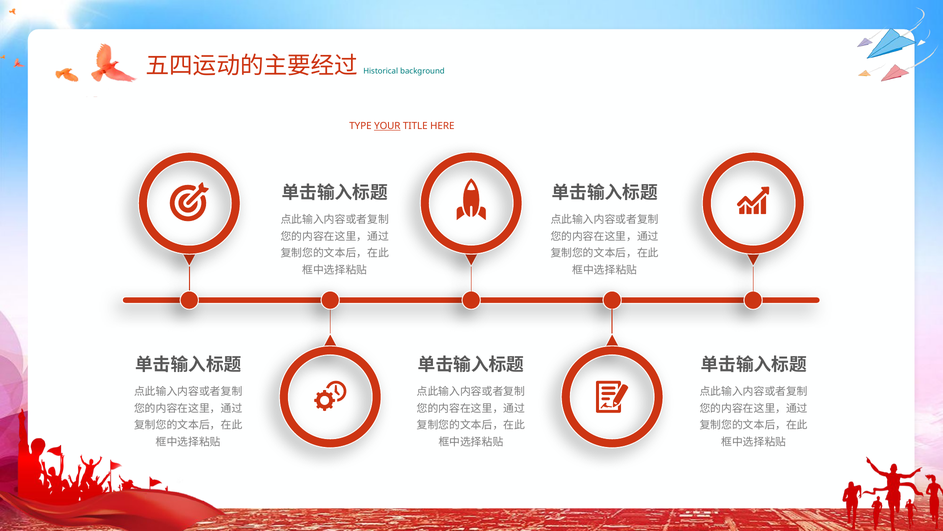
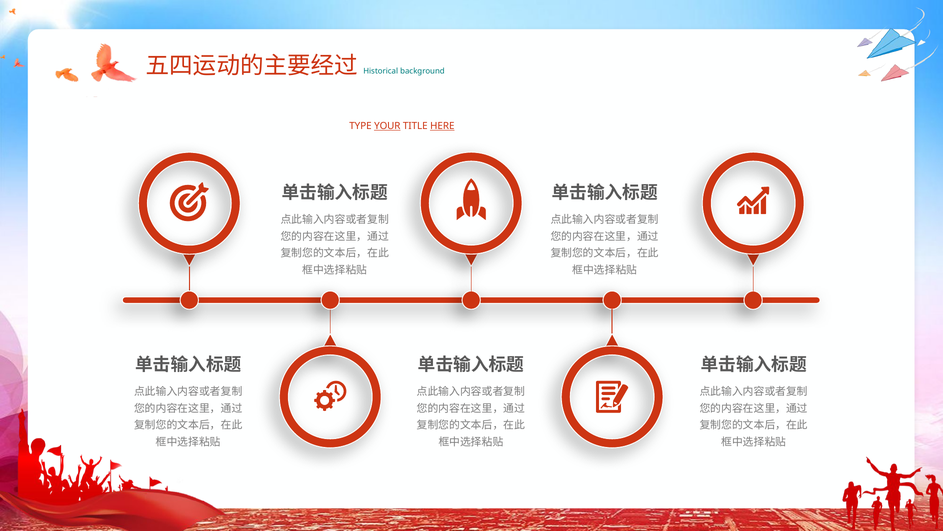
HERE underline: none -> present
